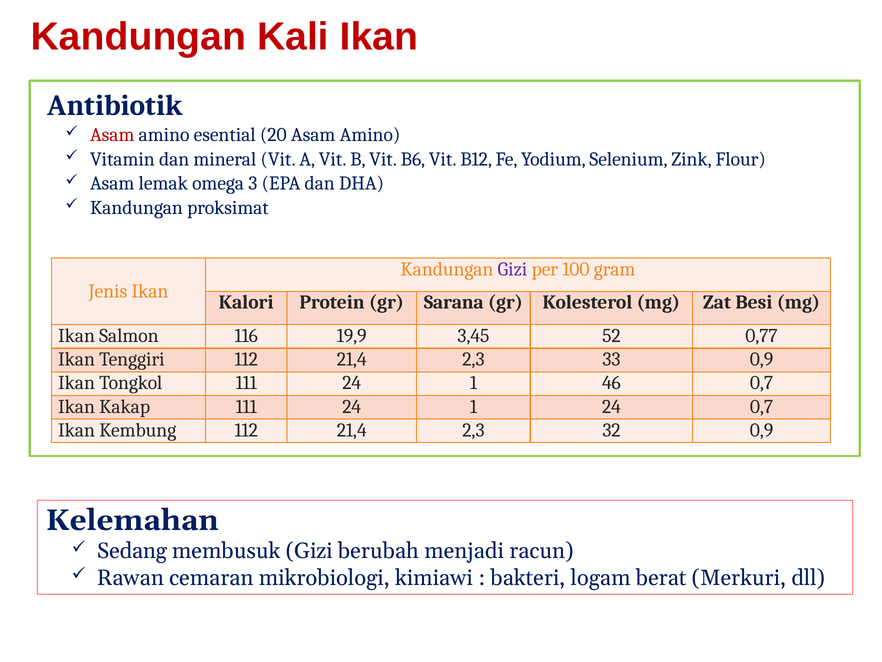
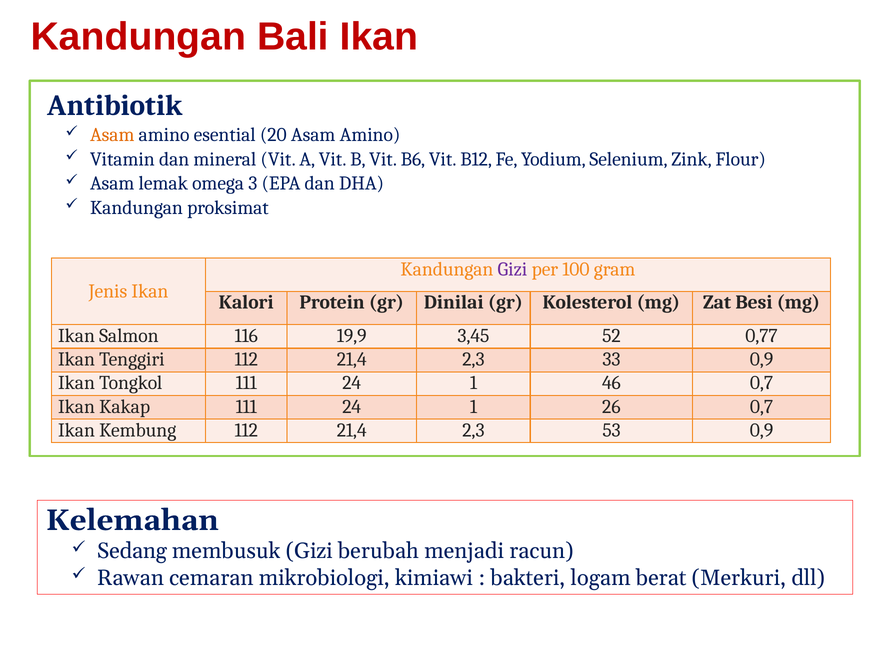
Kali: Kali -> Bali
Asam at (112, 135) colour: red -> orange
Sarana: Sarana -> Dinilai
1 24: 24 -> 26
32: 32 -> 53
